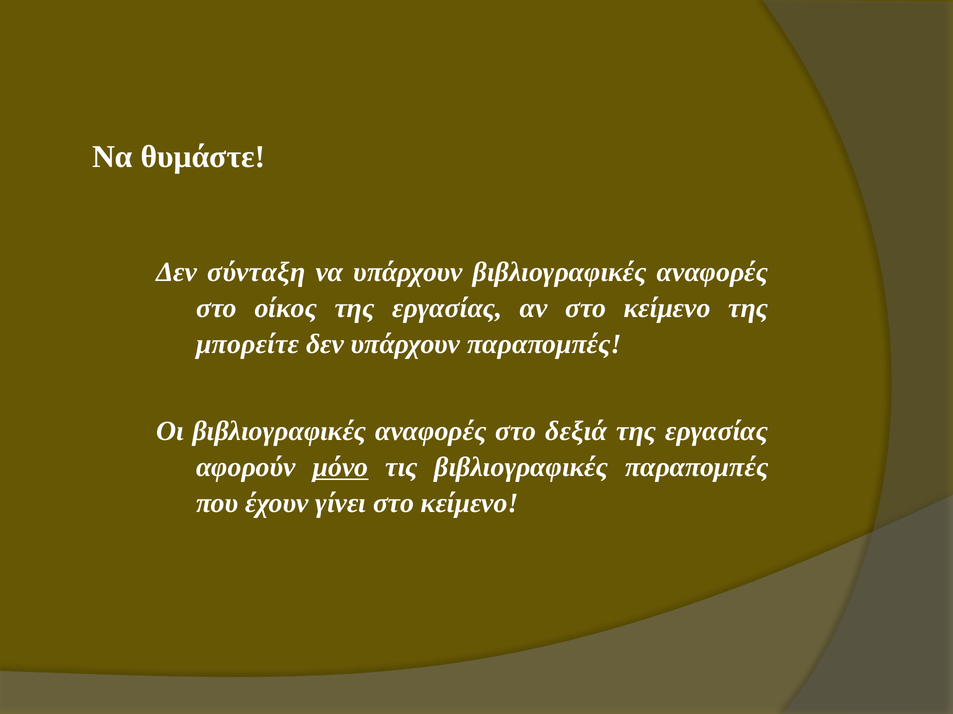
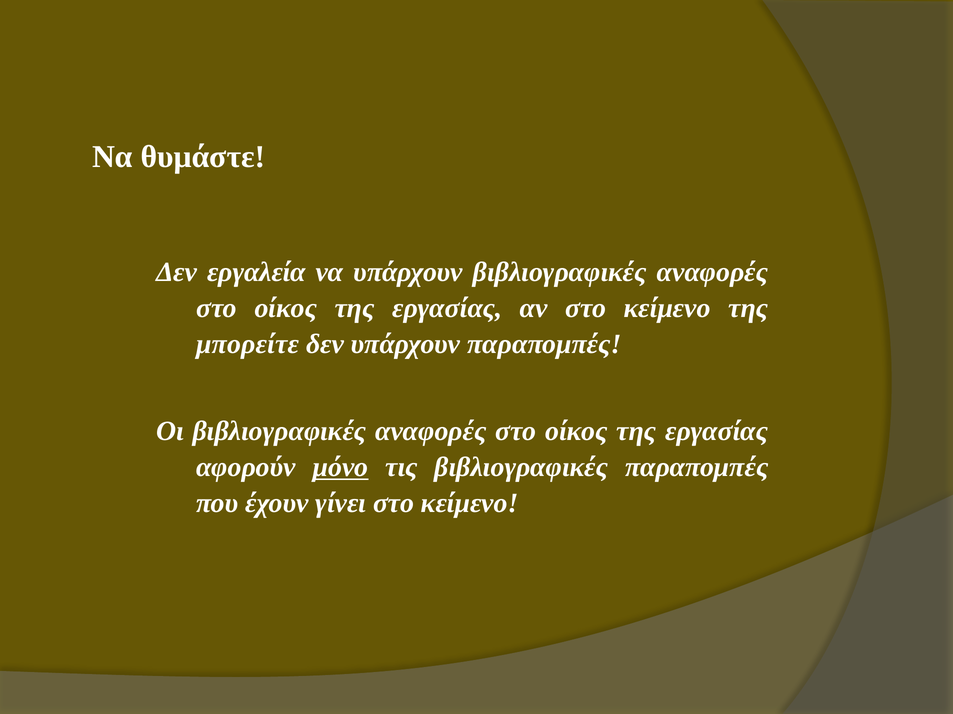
σύνταξη: σύνταξη -> εργαλεία
δεξιά at (576, 432): δεξιά -> οίκος
